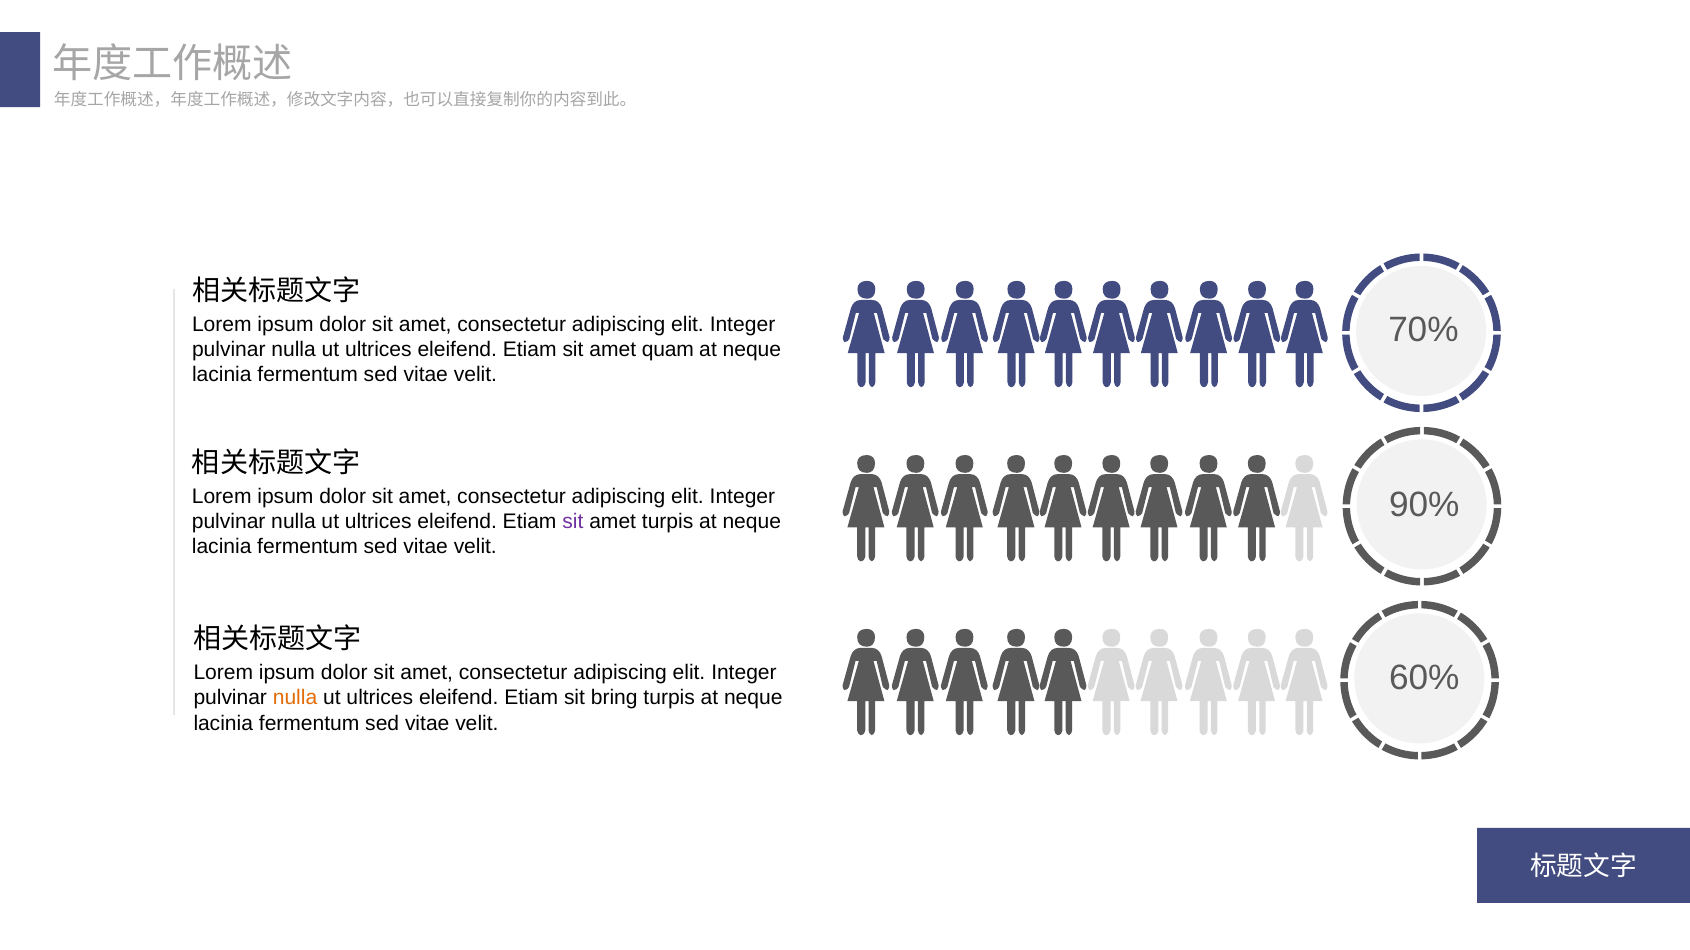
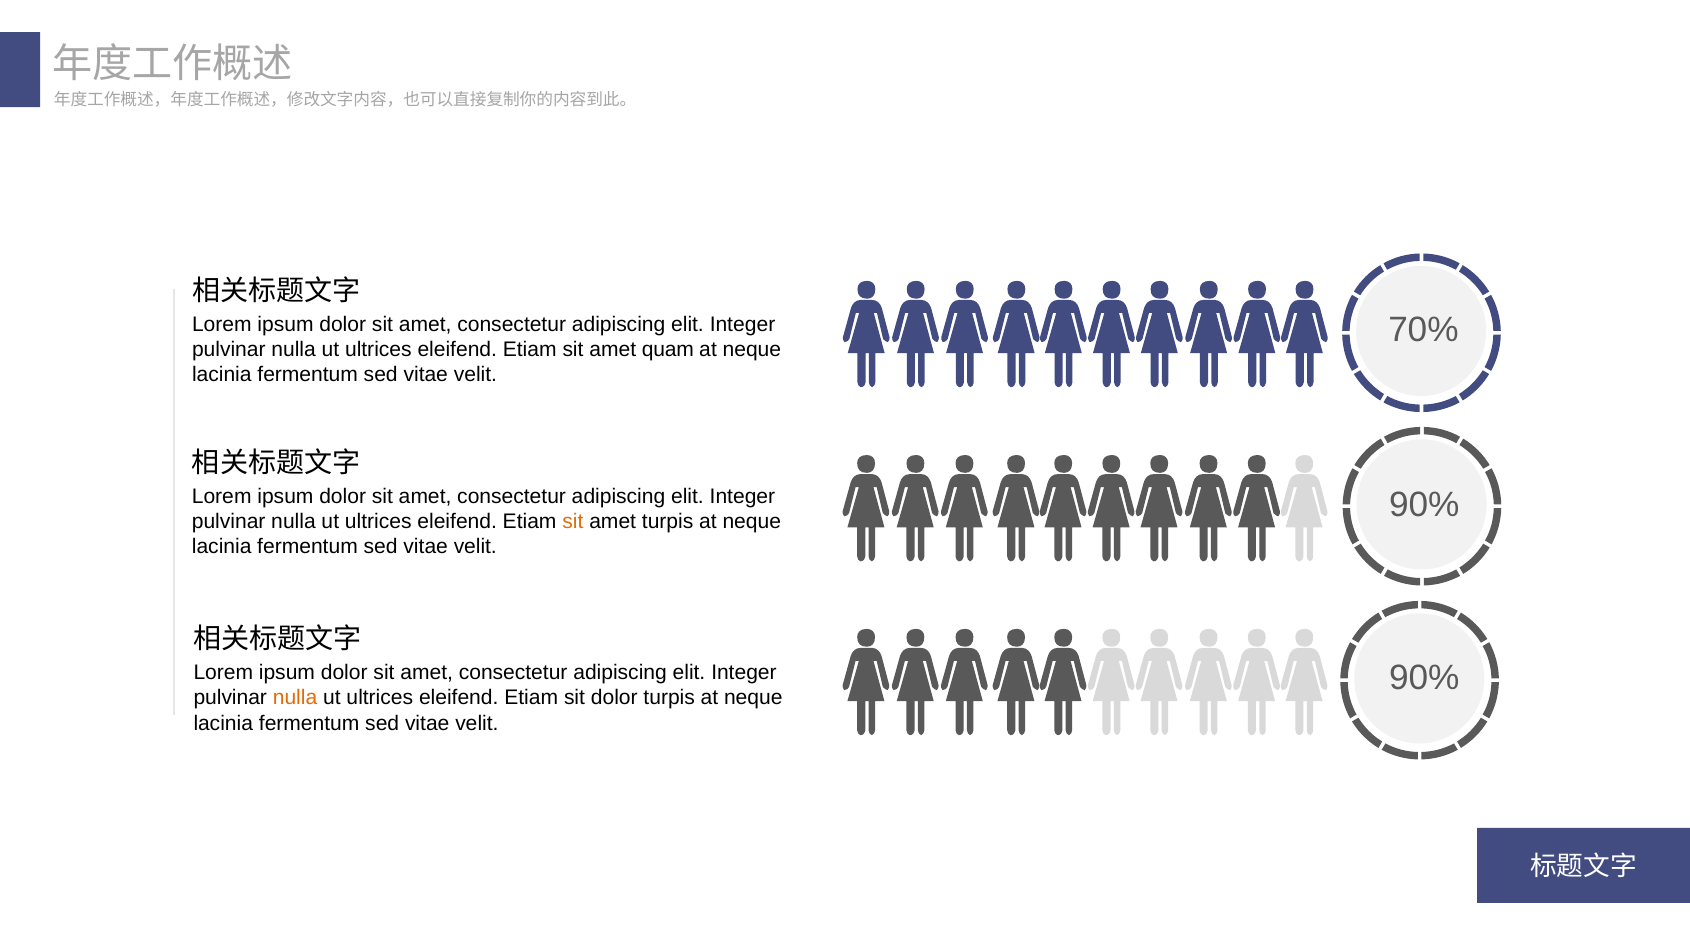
sit at (573, 522) colour: purple -> orange
60% at (1424, 679): 60% -> 90%
sit bring: bring -> dolor
